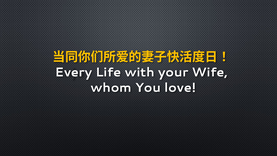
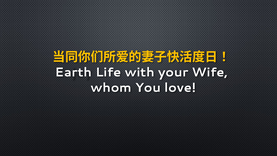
Every: Every -> Earth
